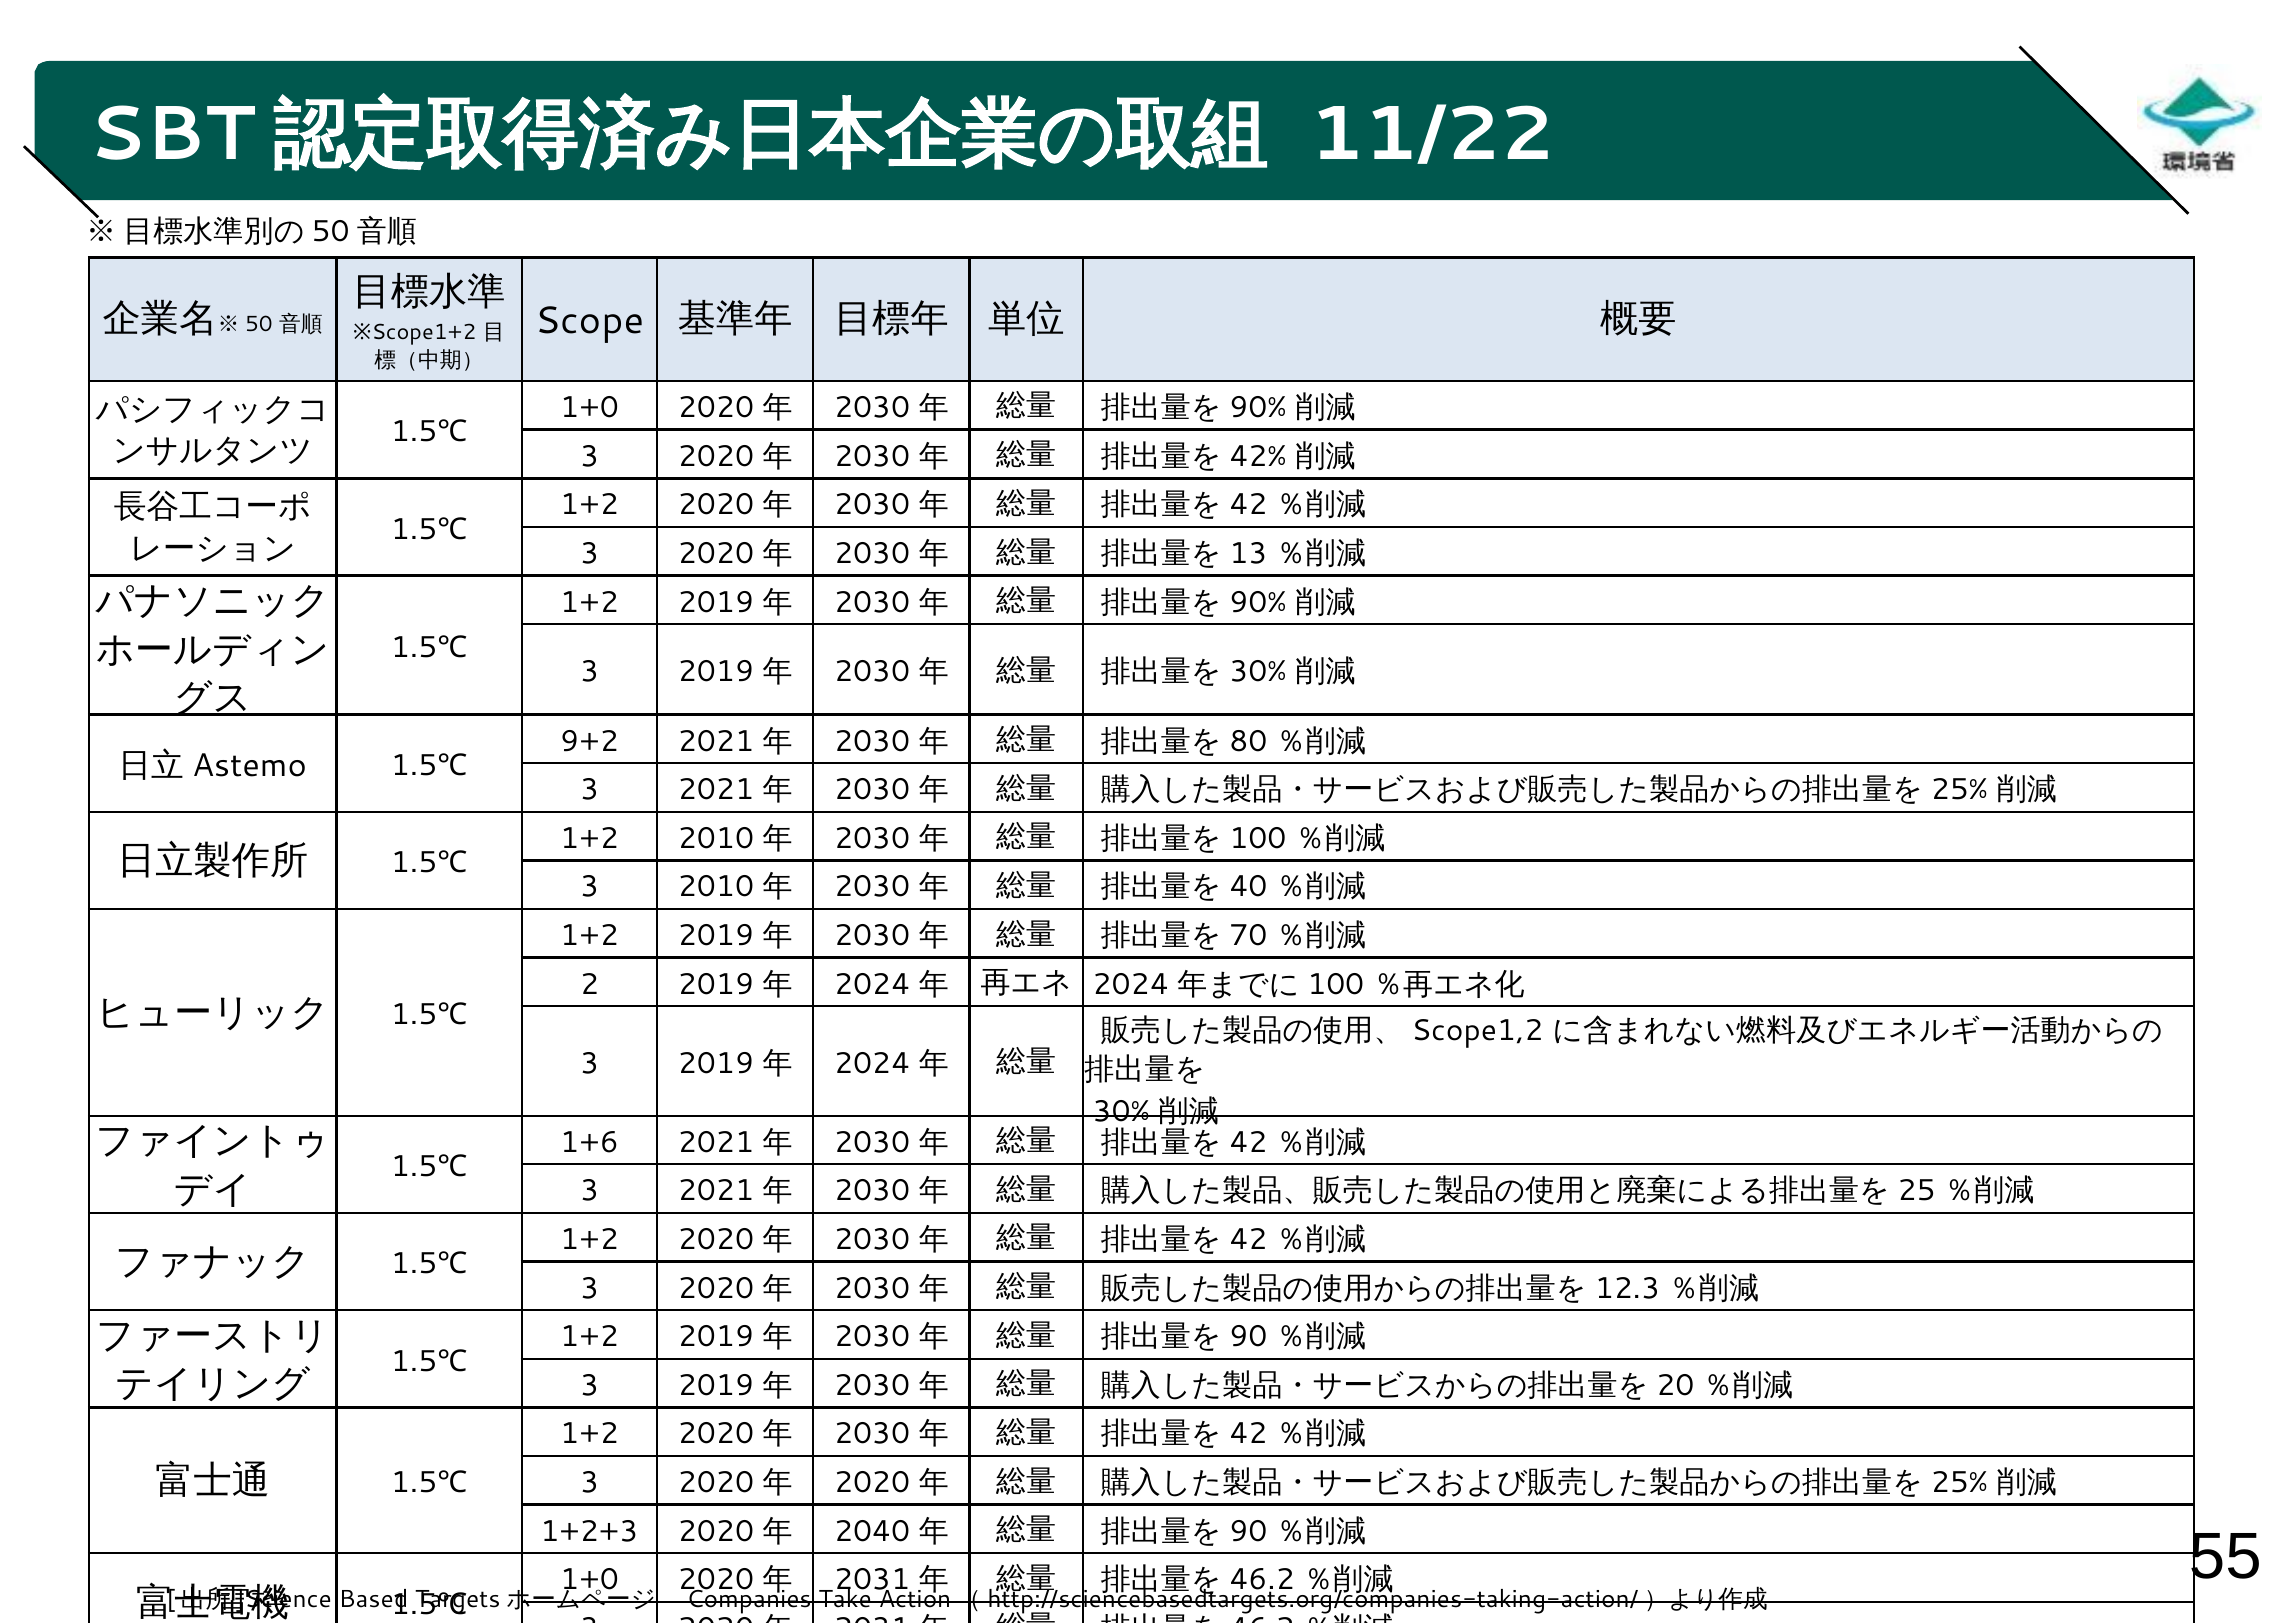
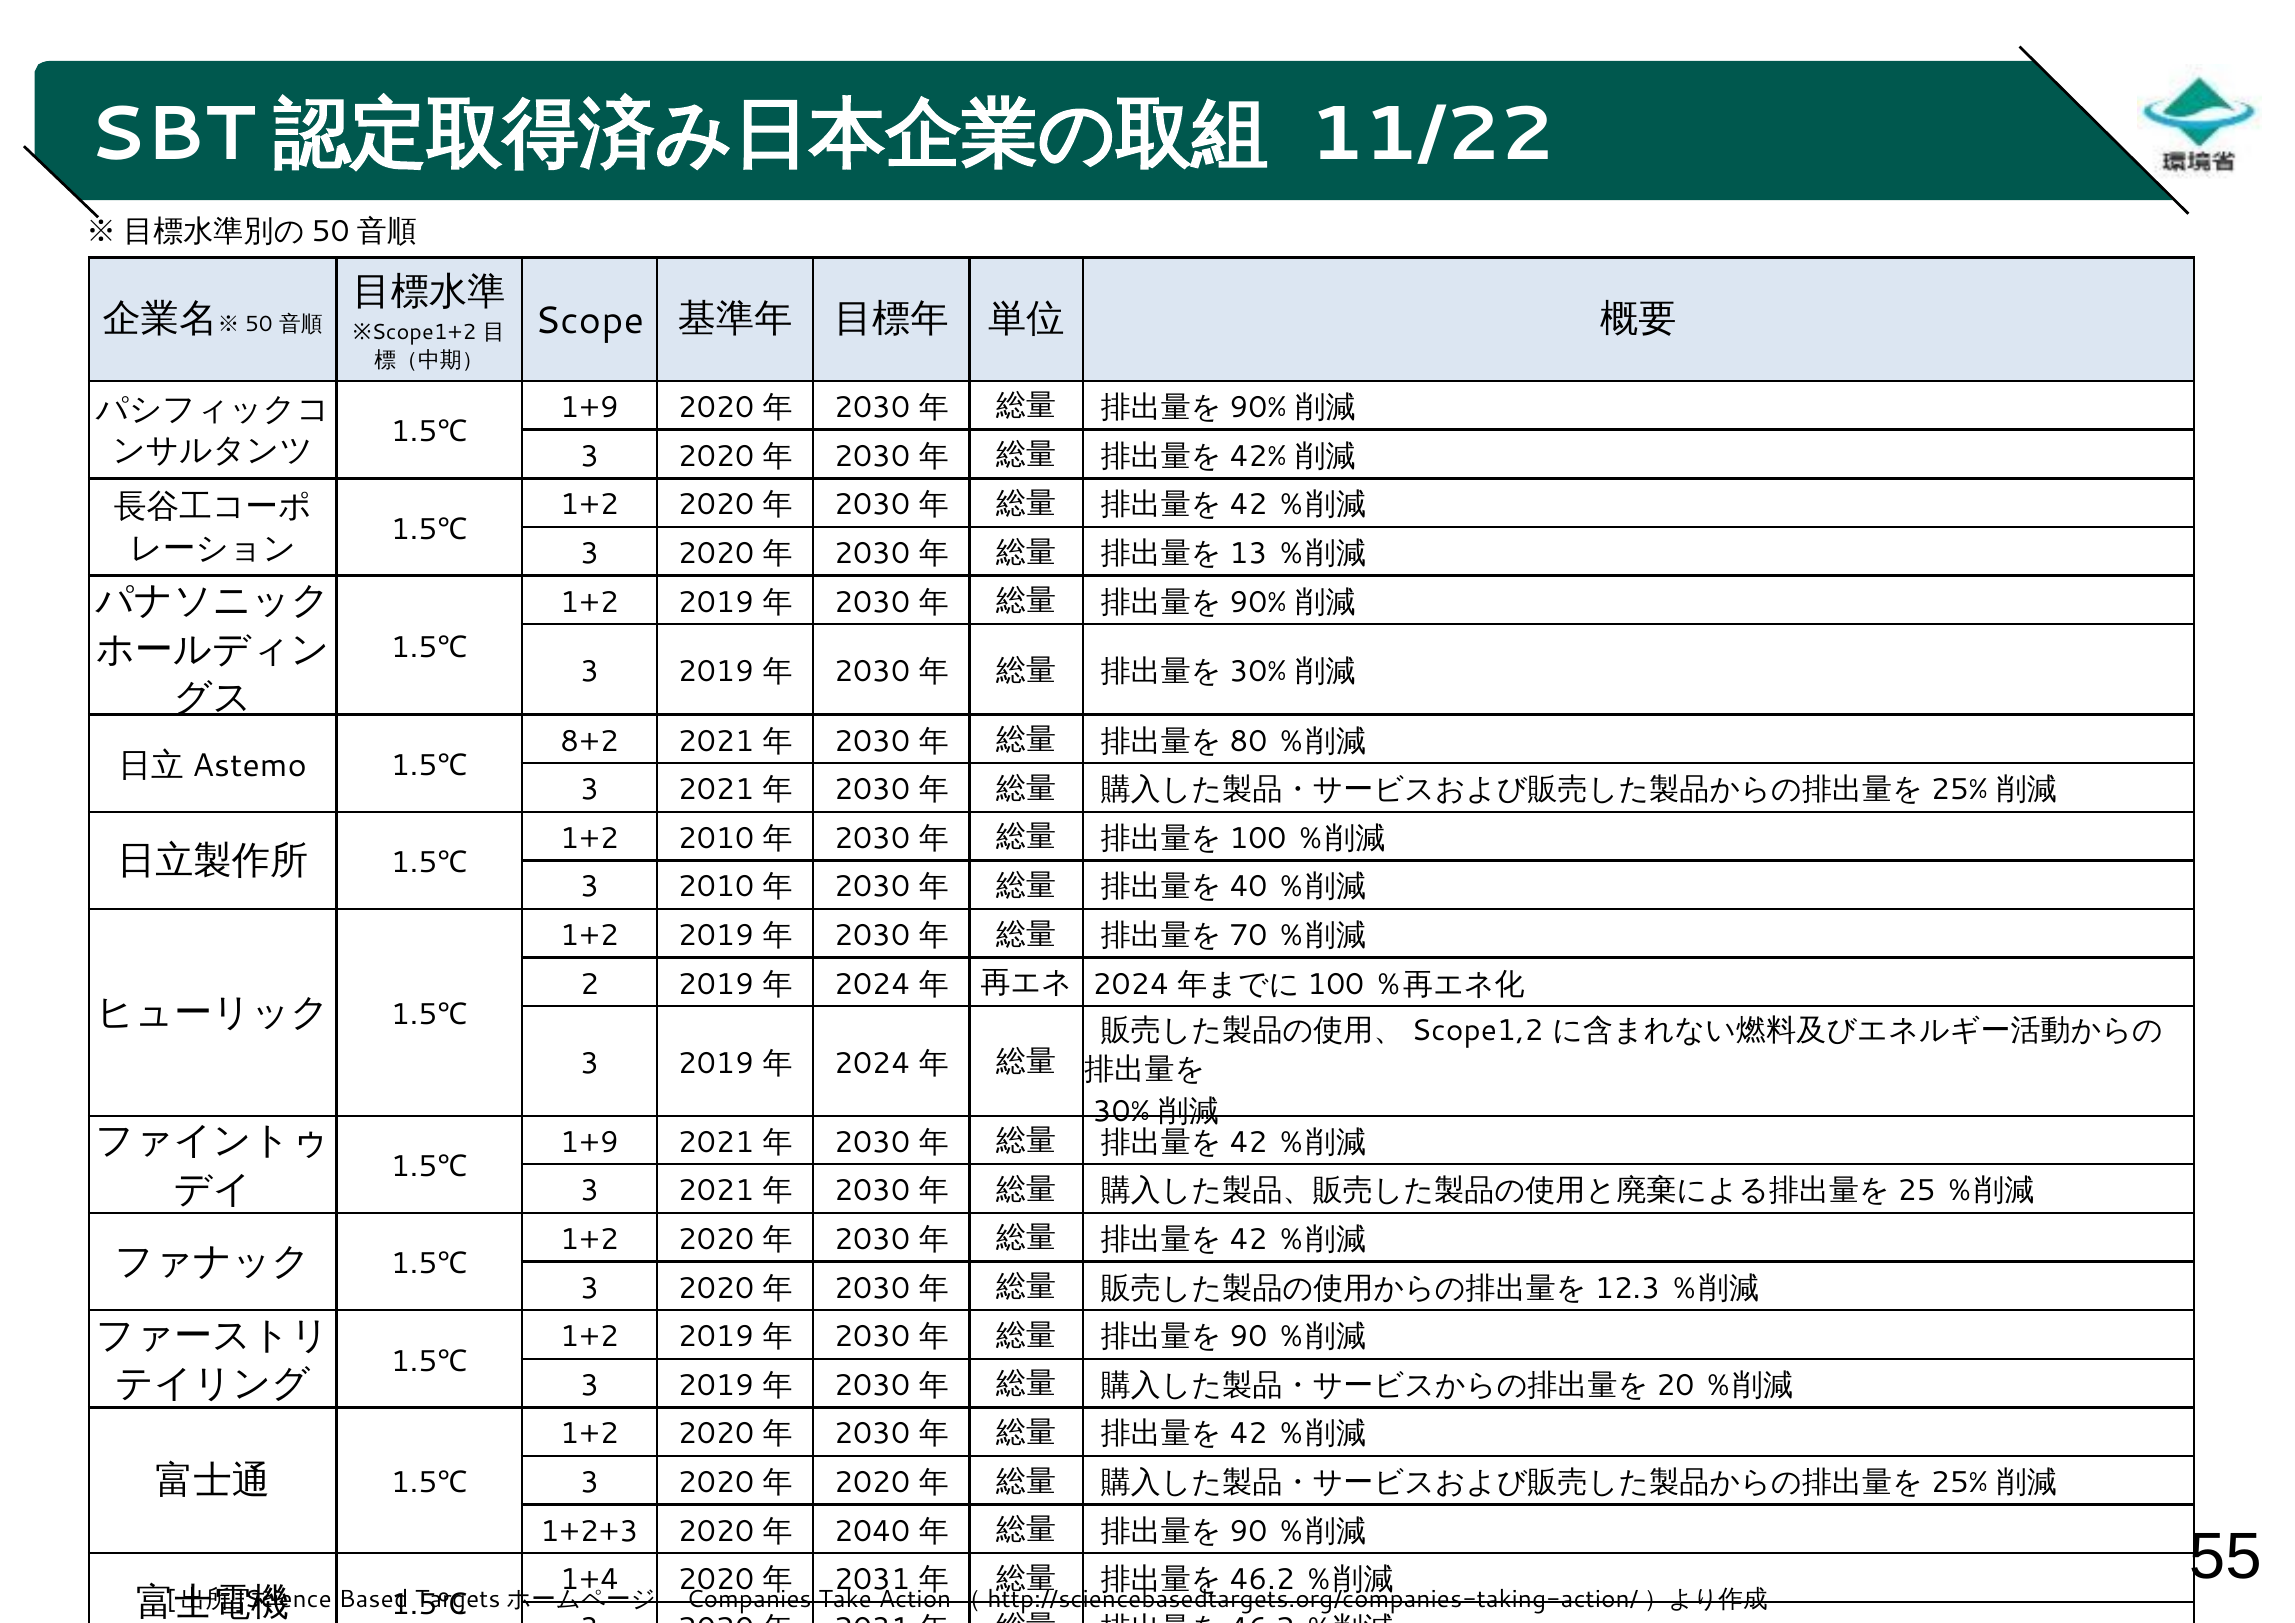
1+0 at (590, 407): 1+0 -> 1+9
9+2: 9+2 -> 8+2
1+6 at (590, 1142): 1+6 -> 1+9
1+0 at (590, 1580): 1+0 -> 1+4
